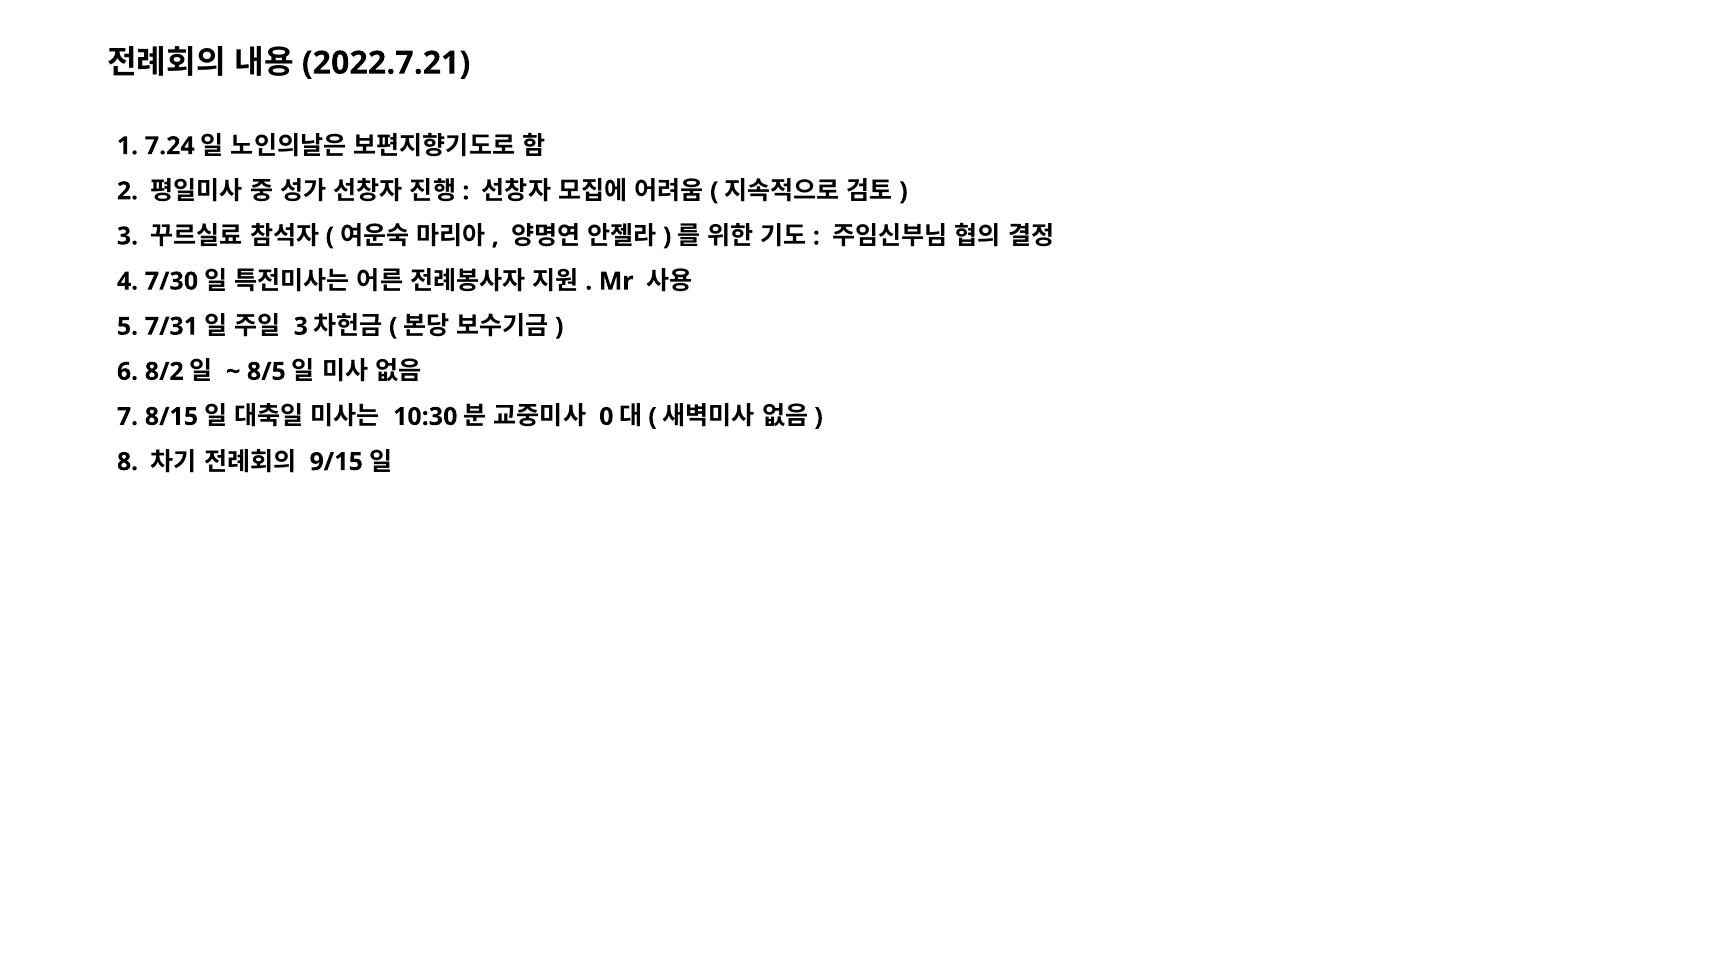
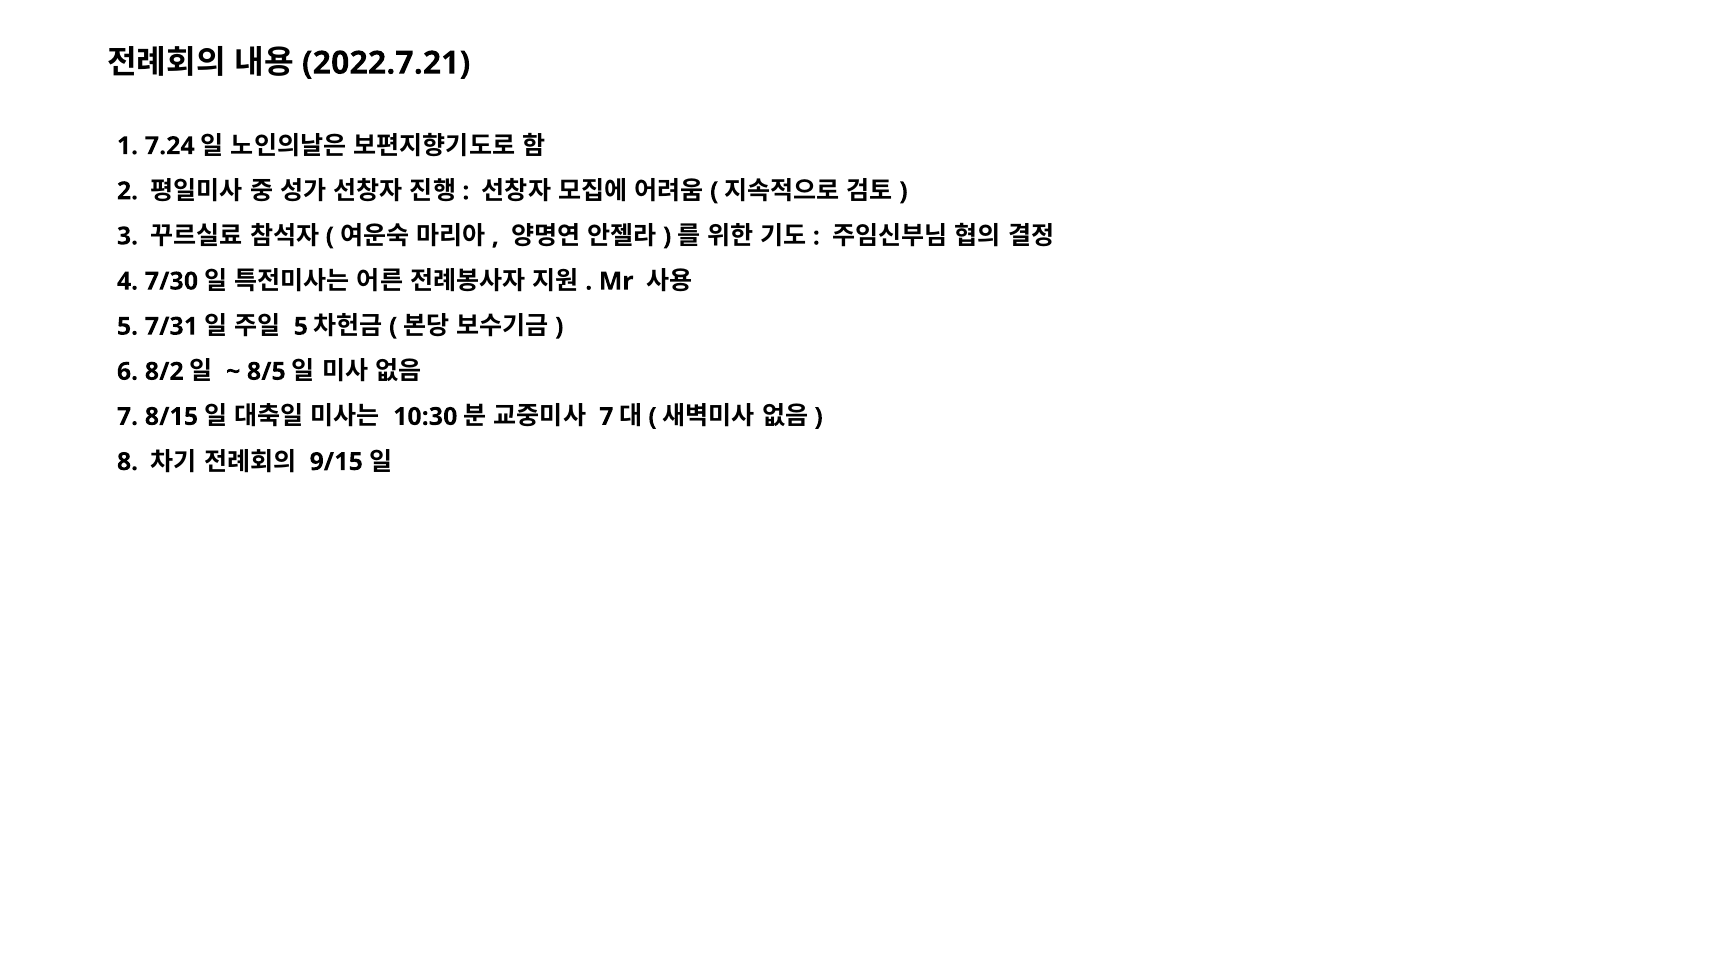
3 at (301, 326): 3 -> 5
0 at (606, 417): 0 -> 7
